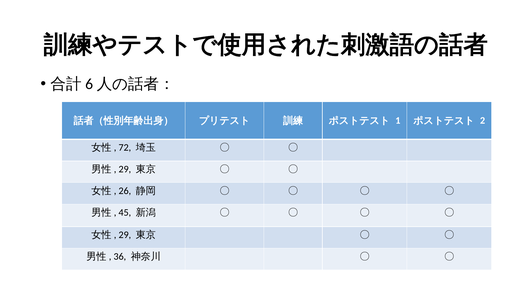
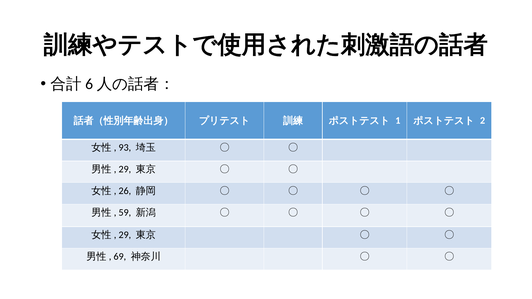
72: 72 -> 93
45: 45 -> 59
36: 36 -> 69
